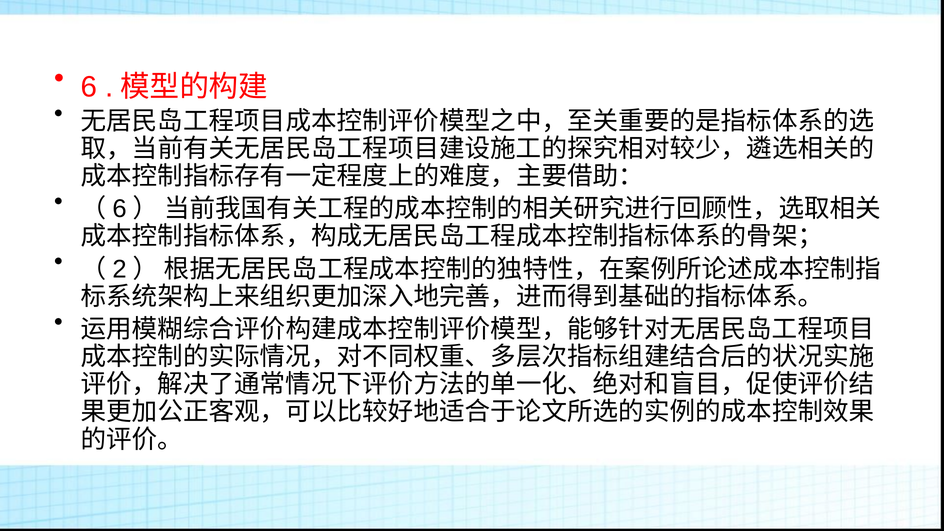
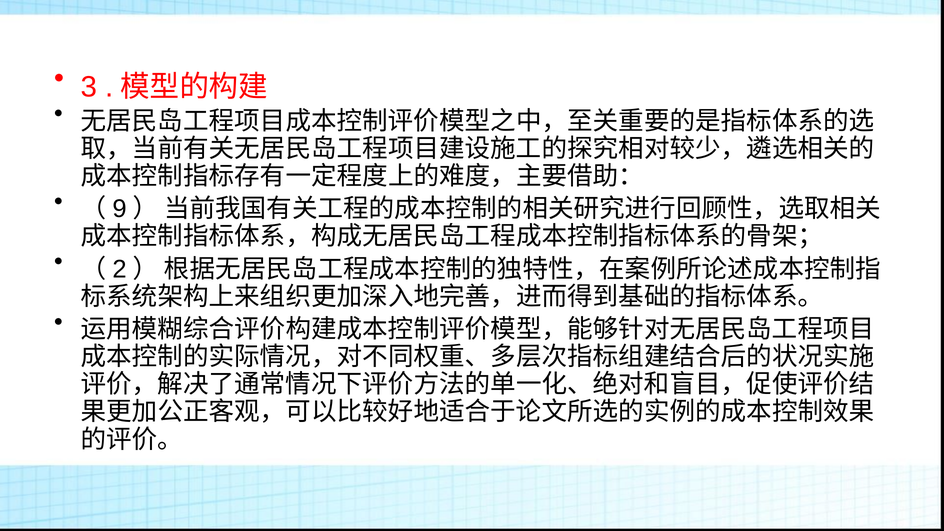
6 at (89, 87): 6 -> 3
6 at (120, 209): 6 -> 9
